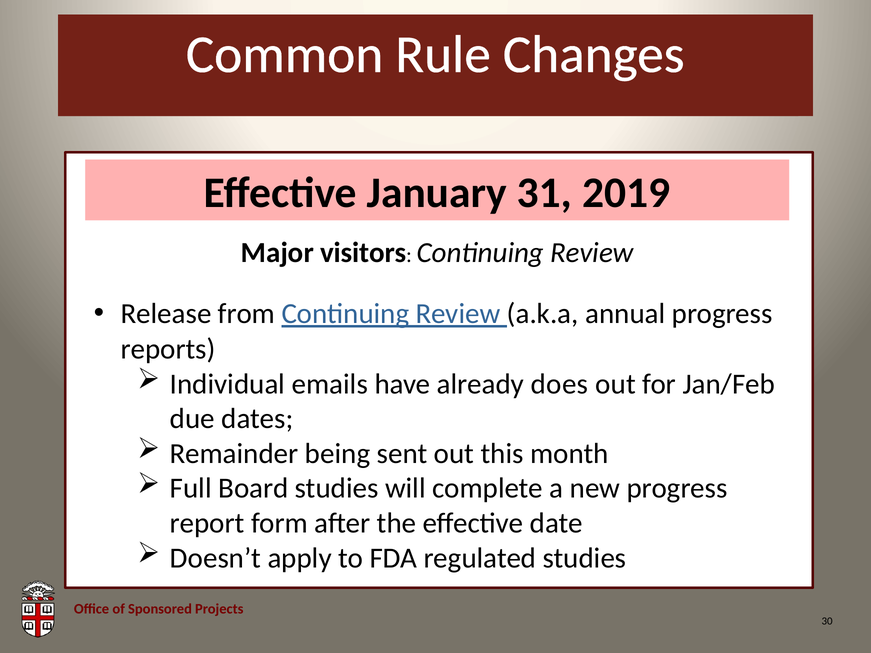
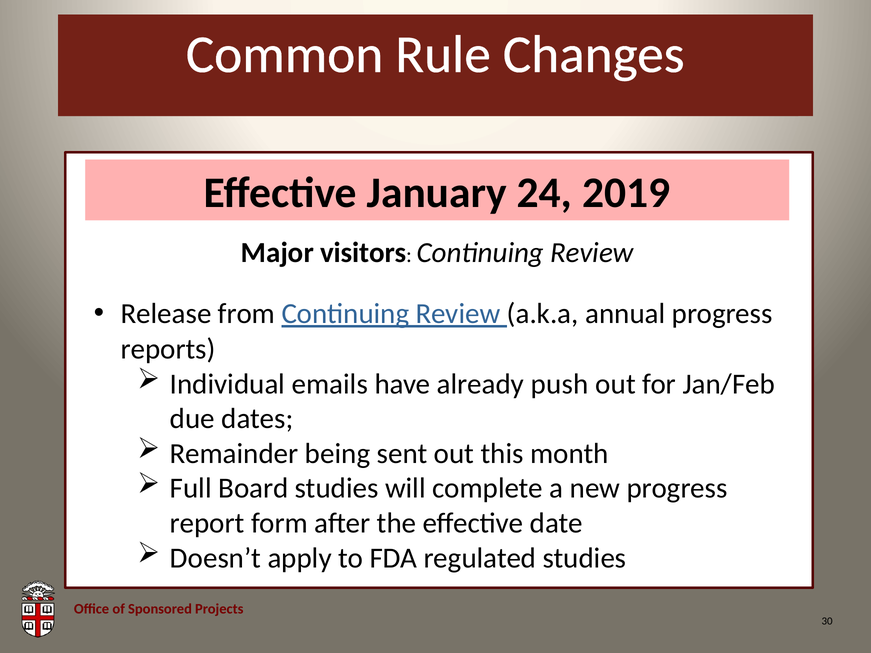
31: 31 -> 24
does: does -> push
